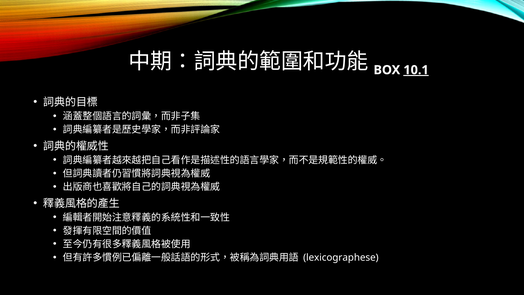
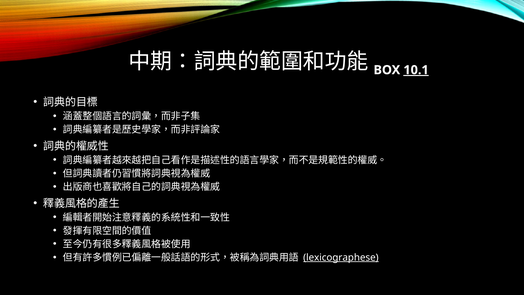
lexicographese underline: none -> present
